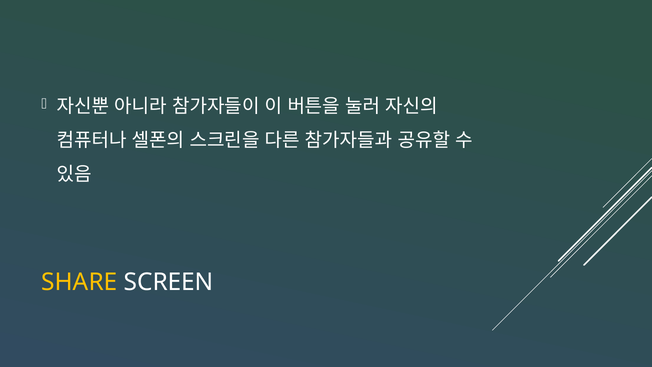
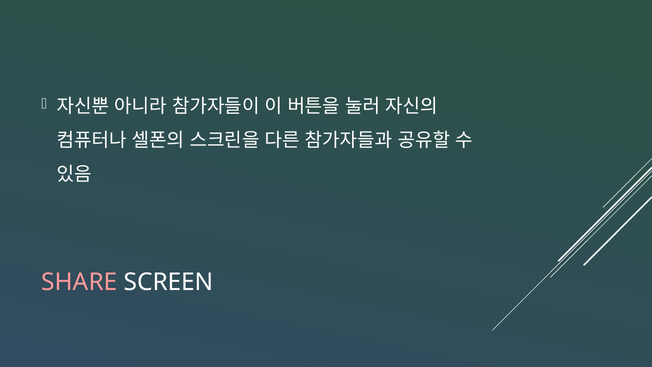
SHARE colour: yellow -> pink
